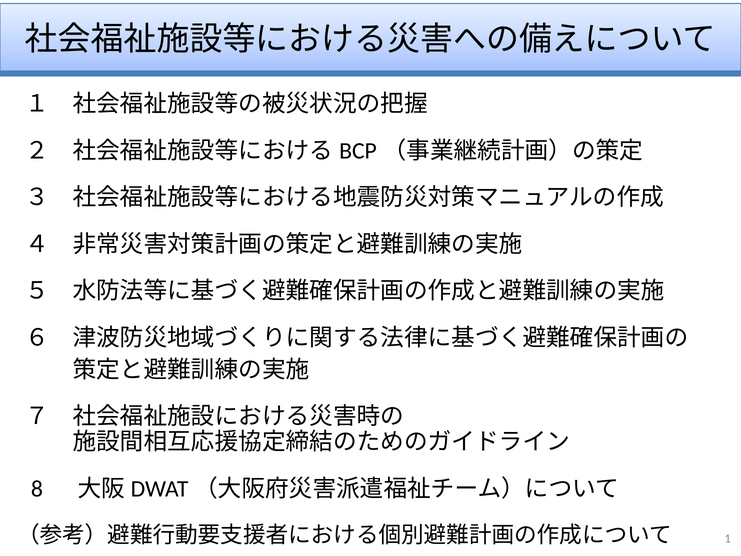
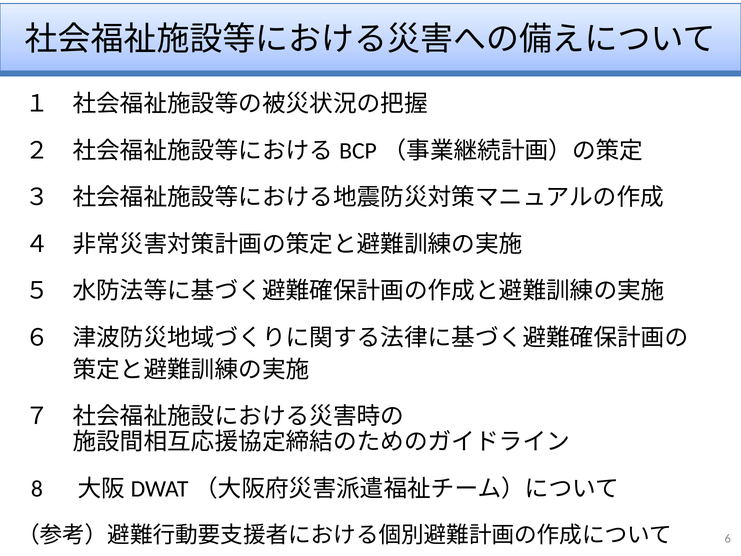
1: 1 -> 6
